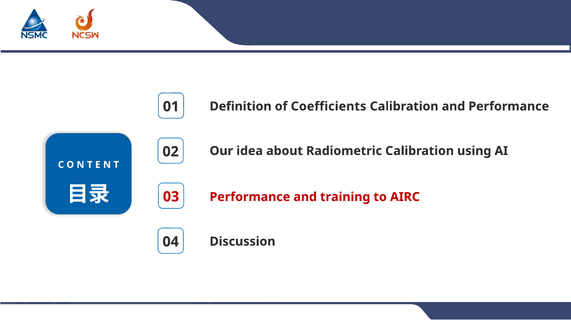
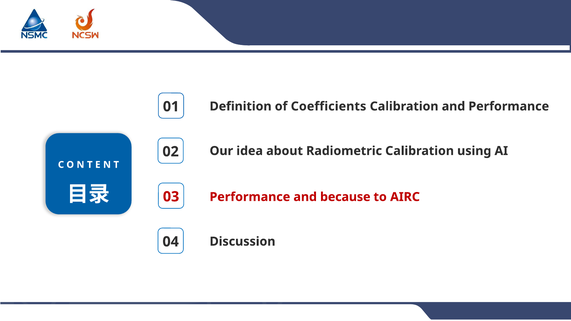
training: training -> because
